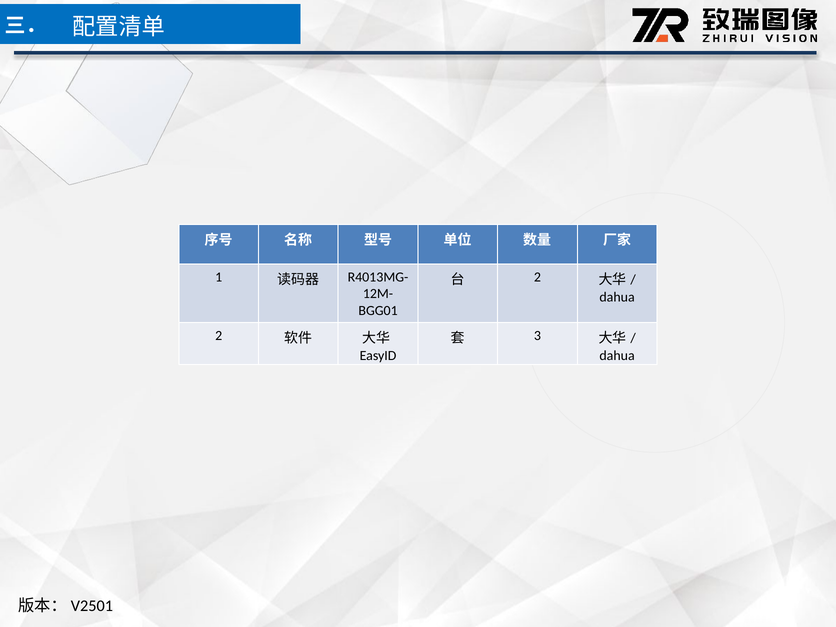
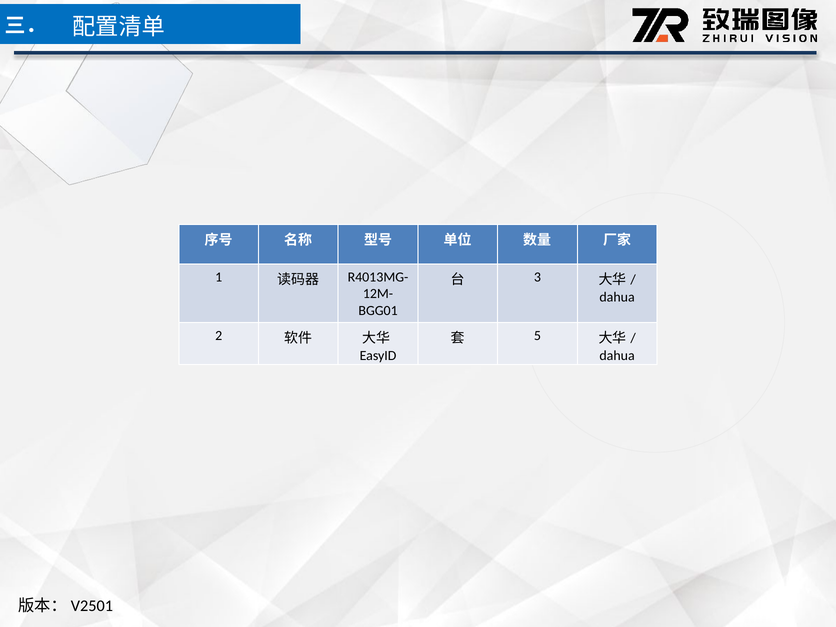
2 at (537, 277): 2 -> 3
3: 3 -> 5
